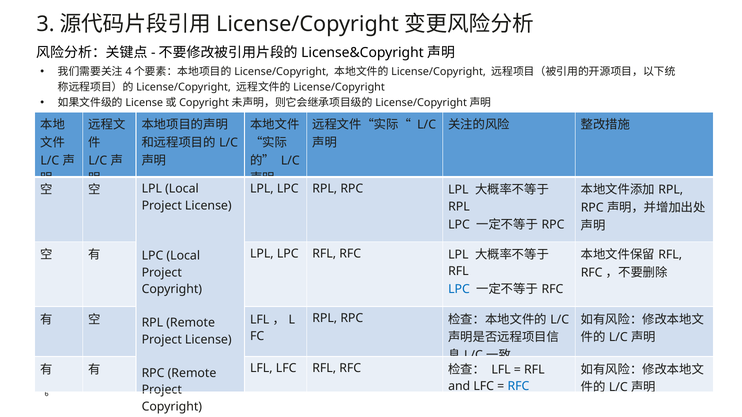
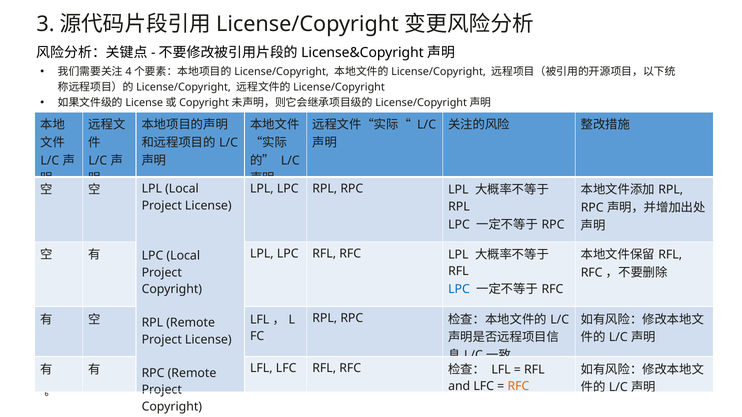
RFC at (518, 387) colour: blue -> orange
